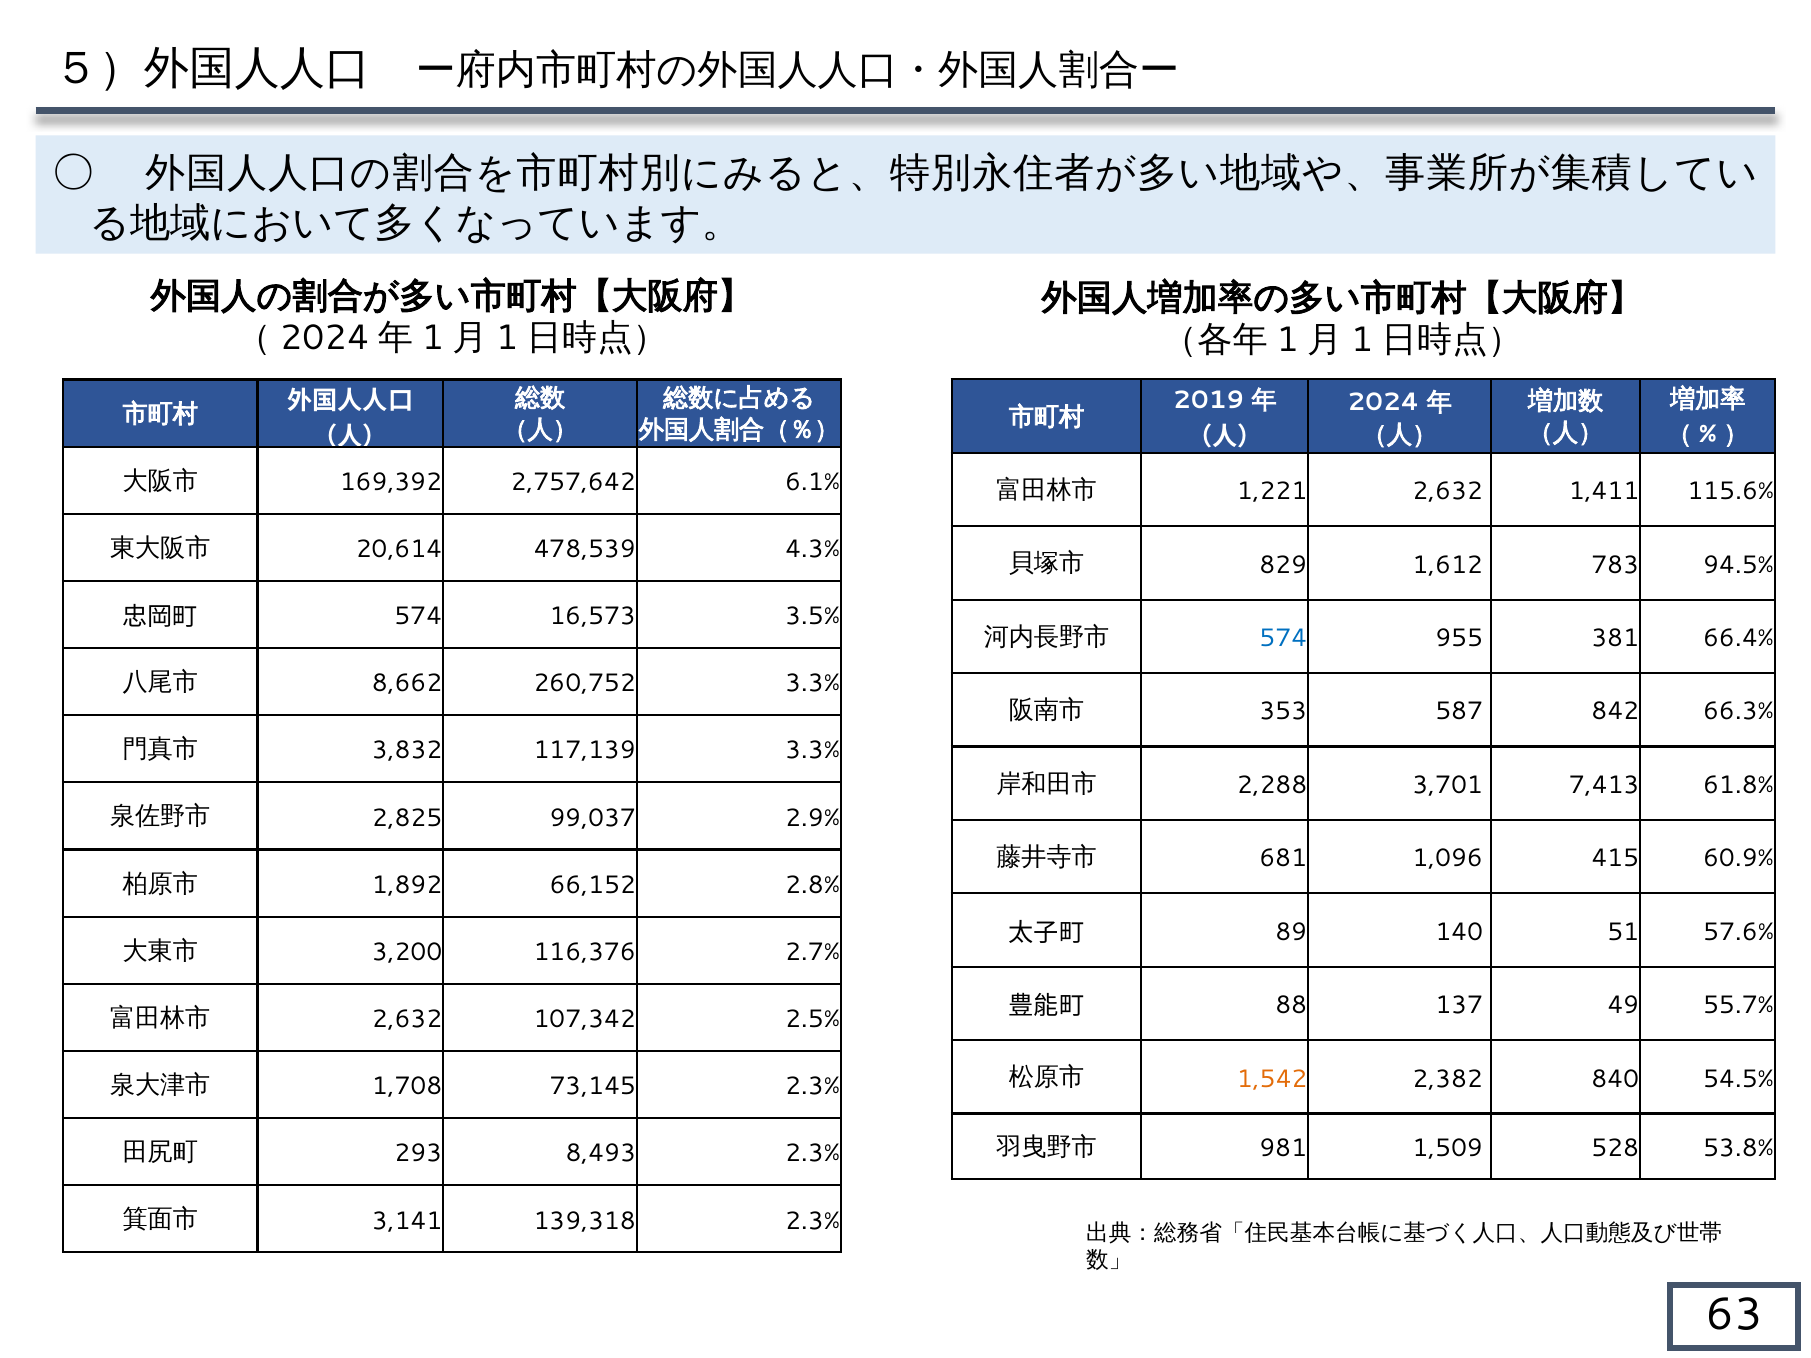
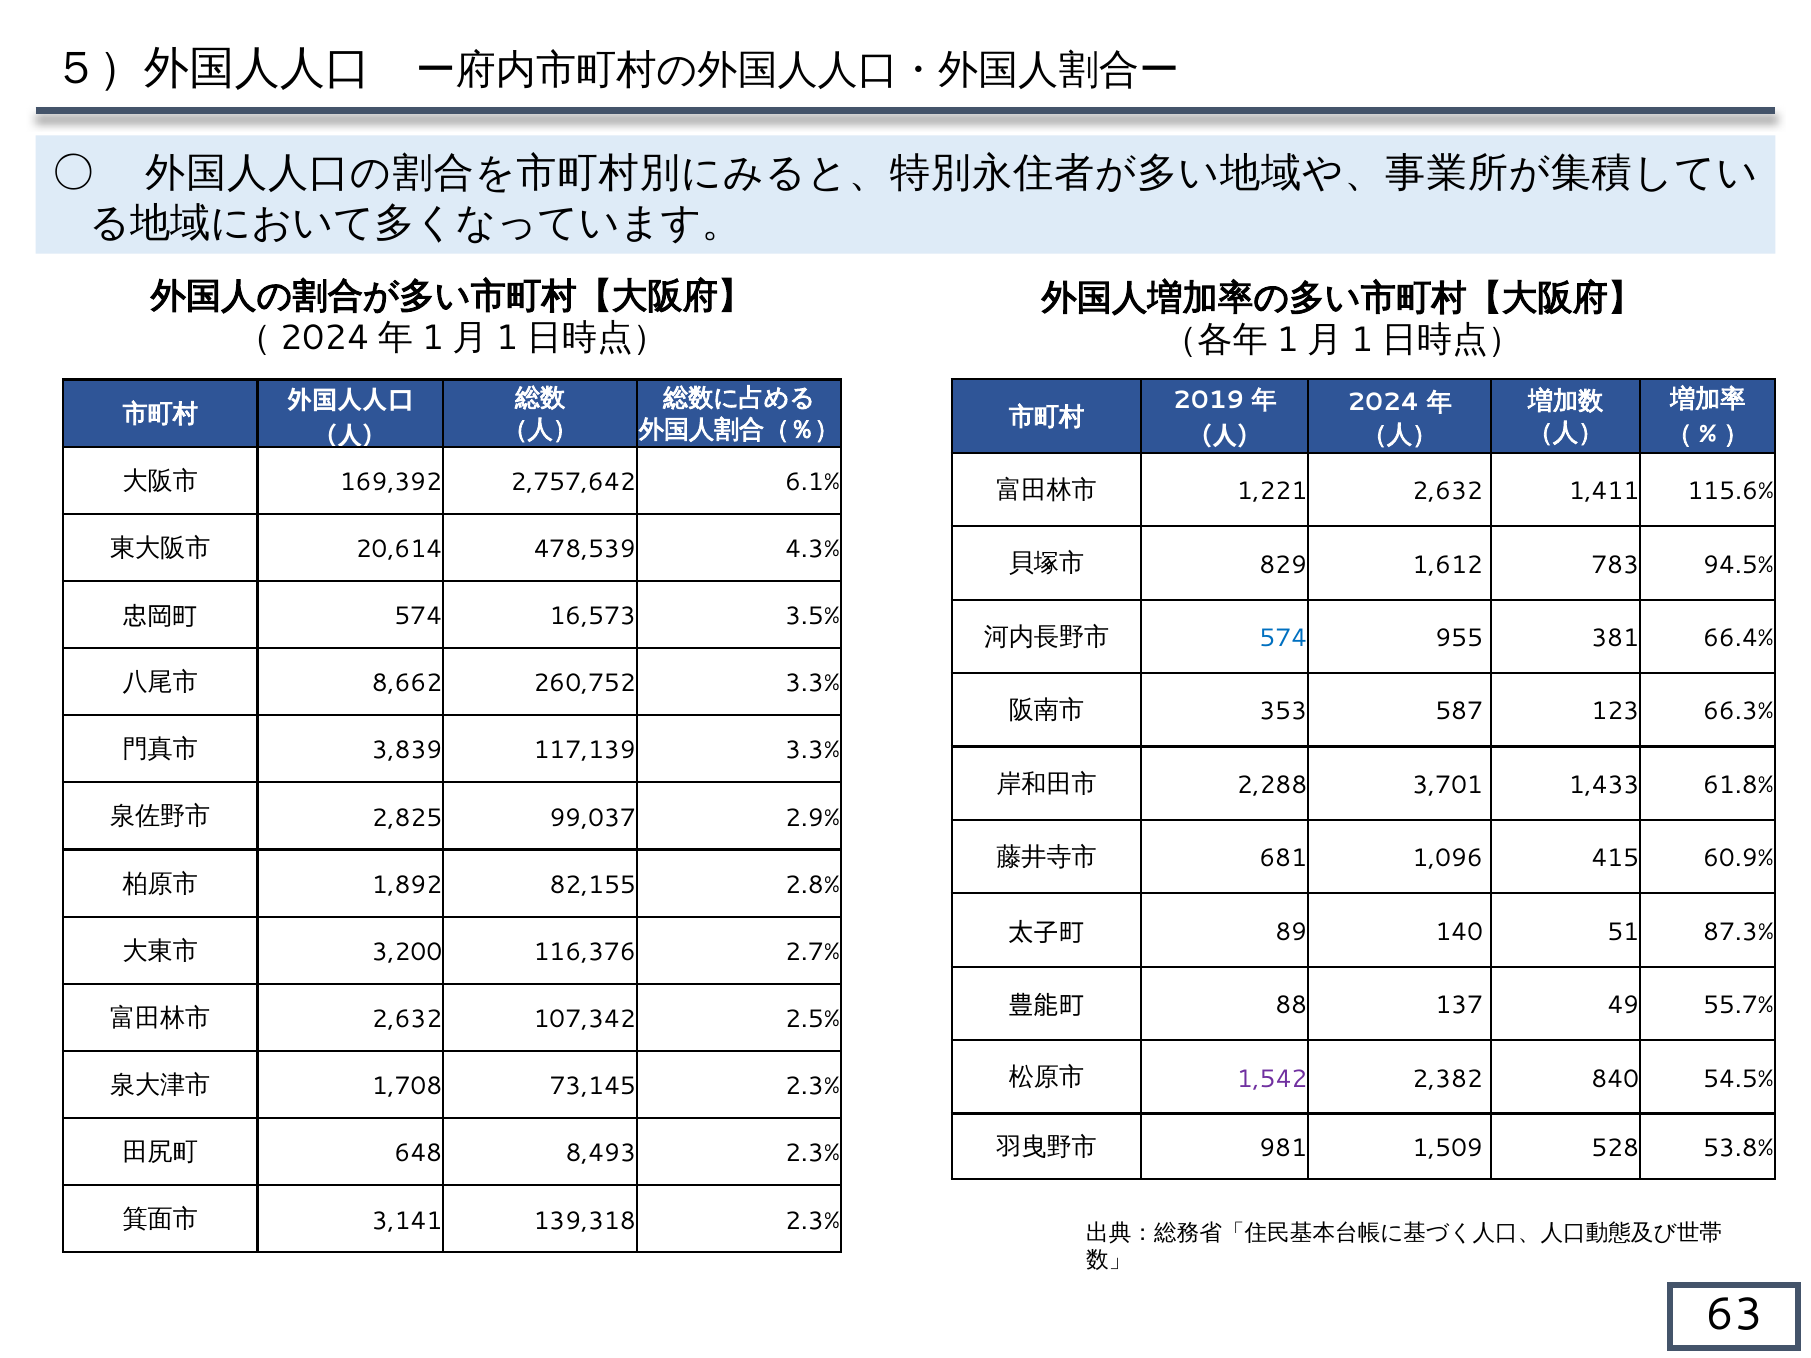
842: 842 -> 123
3,832: 3,832 -> 3,839
7,413: 7,413 -> 1,433
66,152: 66,152 -> 82,155
57.6%: 57.6% -> 87.3%
1,542 colour: orange -> purple
293: 293 -> 648
